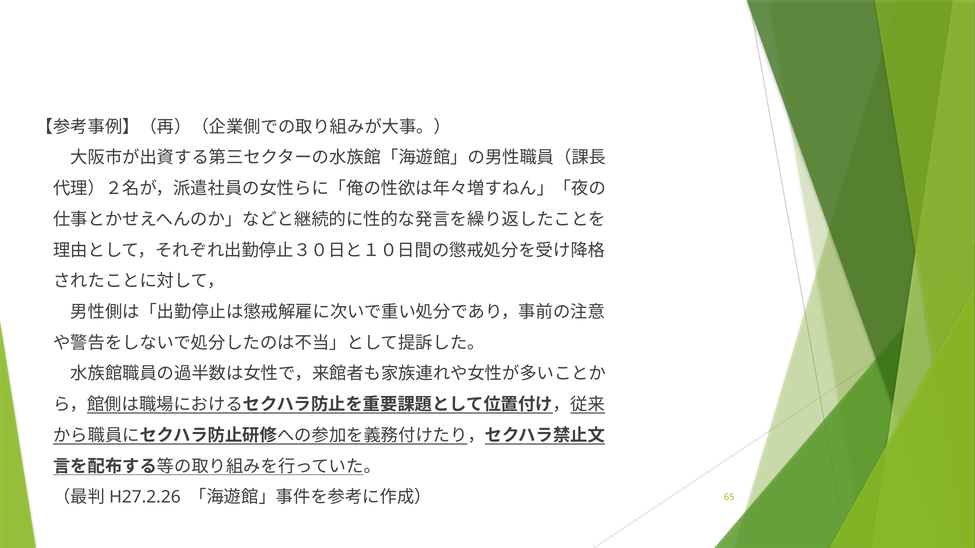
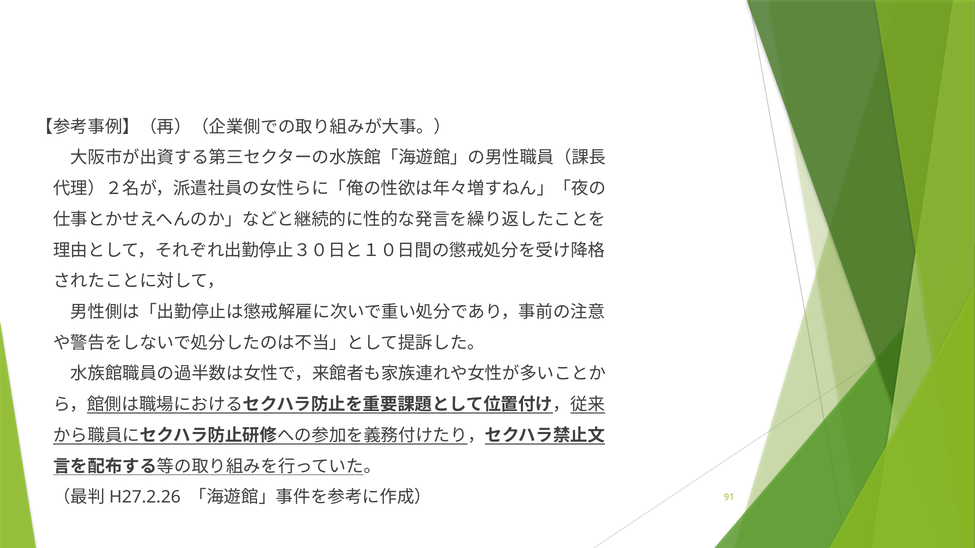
65: 65 -> 91
